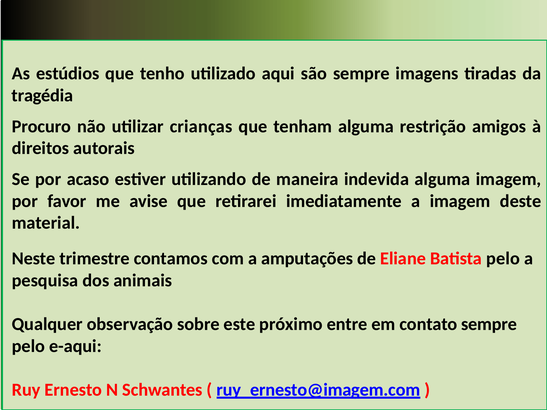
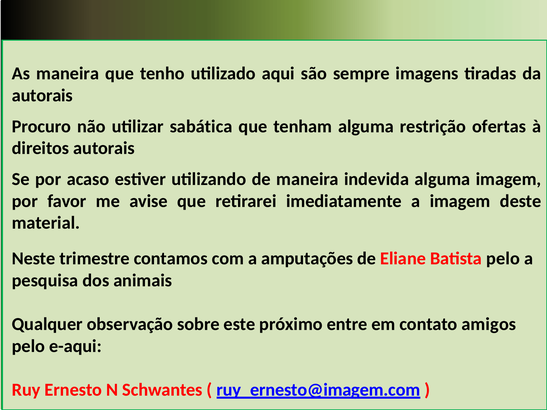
As estúdios: estúdios -> maneira
tragédia at (42, 95): tragédia -> autorais
crianças: crianças -> sabática
amigos: amigos -> ofertas
contato sempre: sempre -> amigos
